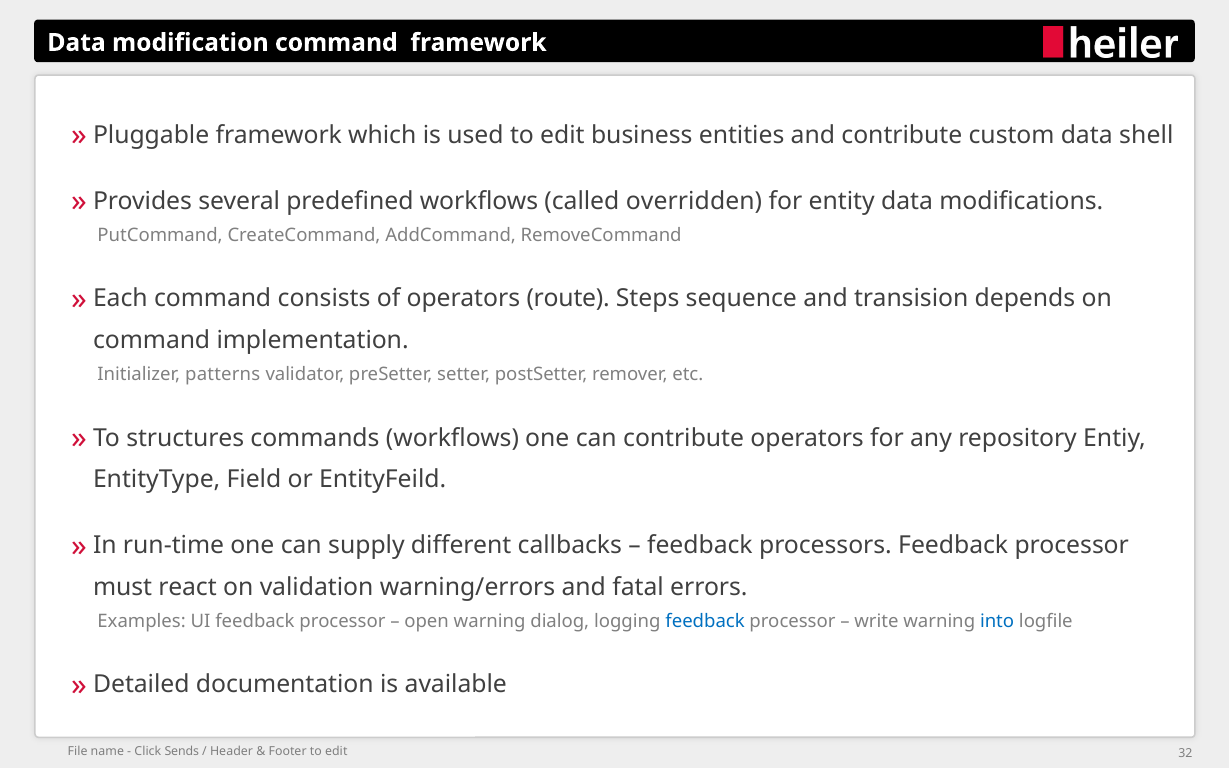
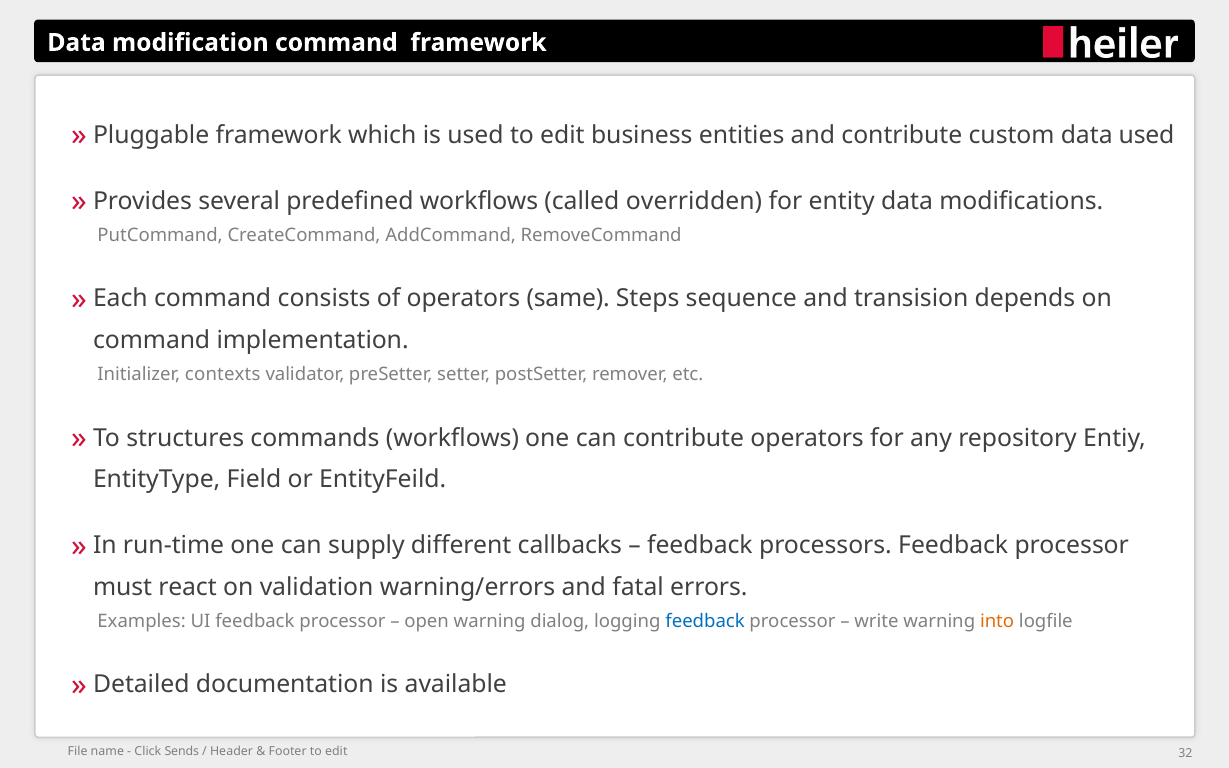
data shell: shell -> used
route: route -> same
patterns: patterns -> contexts
into colour: blue -> orange
